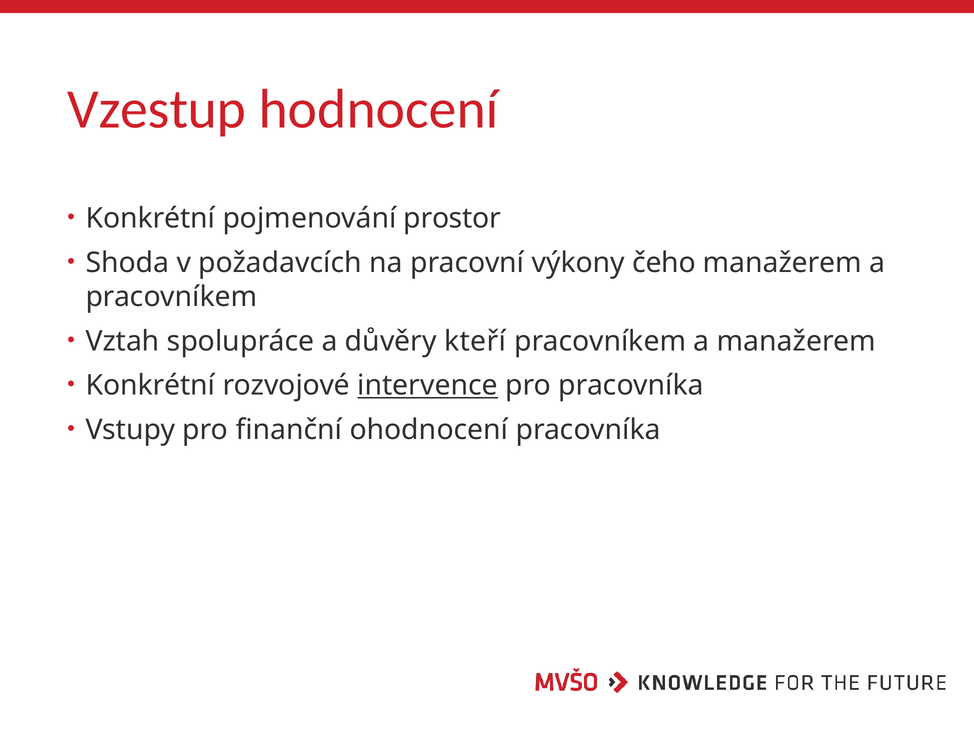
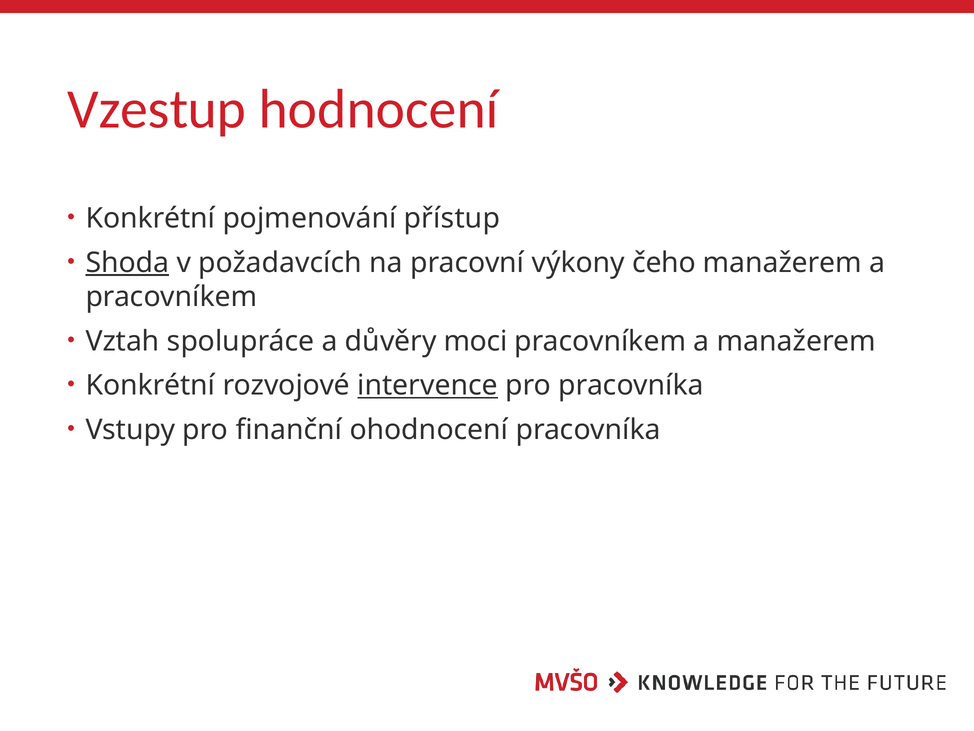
prostor: prostor -> přístup
Shoda underline: none -> present
kteří: kteří -> moci
